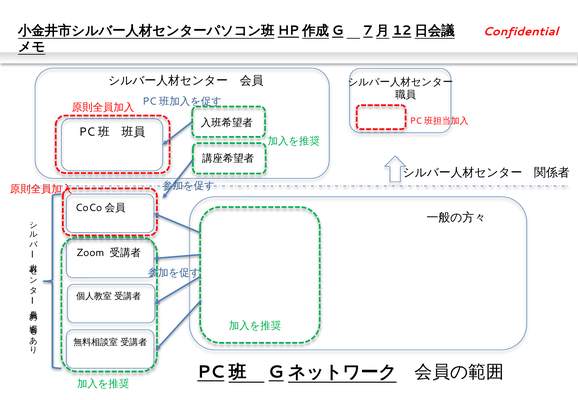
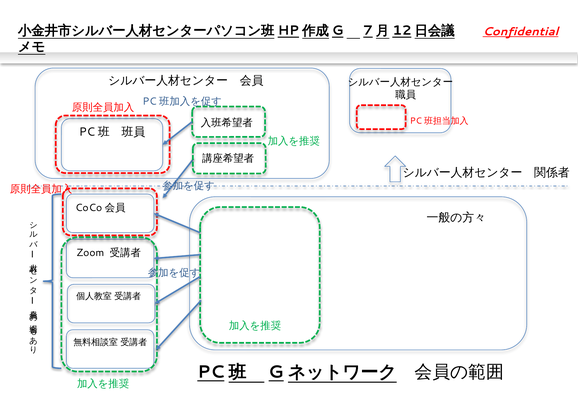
Confidential underline: none -> present
